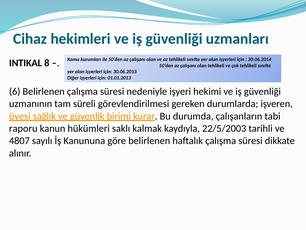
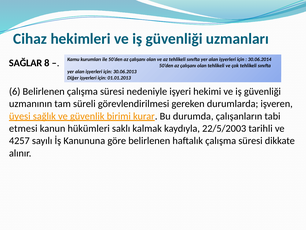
INTIKAL: INTIKAL -> SAĞLAR
raporu: raporu -> etmesi
4807: 4807 -> 4257
